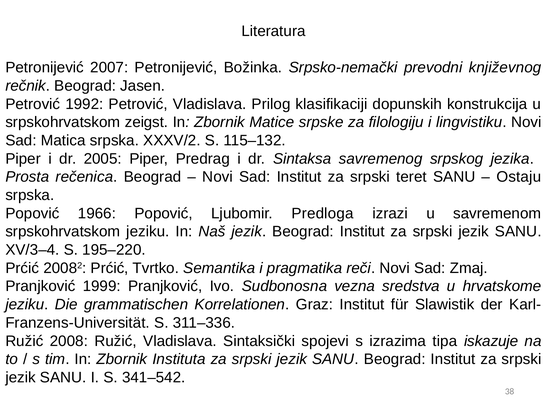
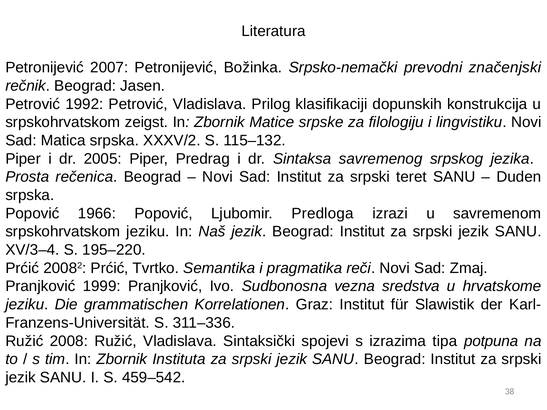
književnog: književnog -> značenjski
Ostaju: Ostaju -> Duden
iskazuje: iskazuje -> potpuna
341–542: 341–542 -> 459–542
